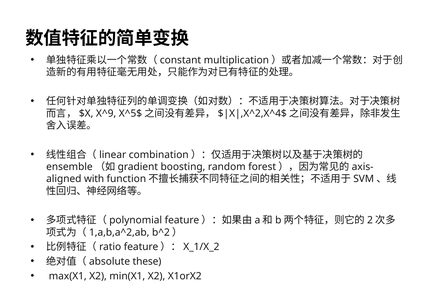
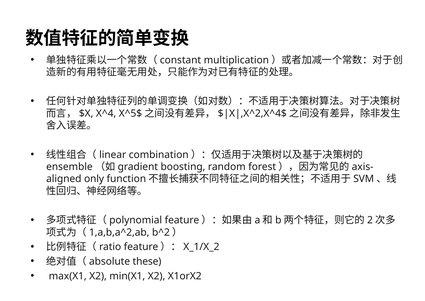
X^9: X^9 -> X^4
with: with -> only
